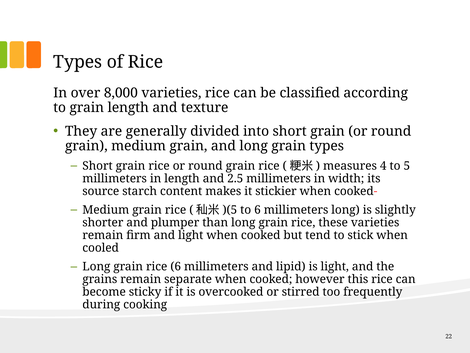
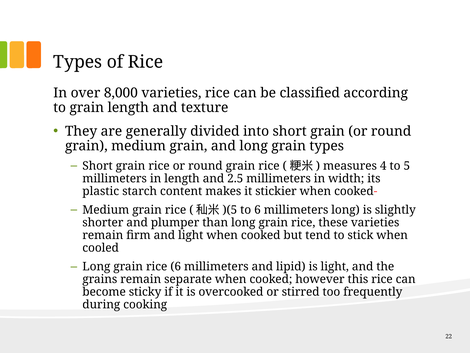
source: source -> plastic
